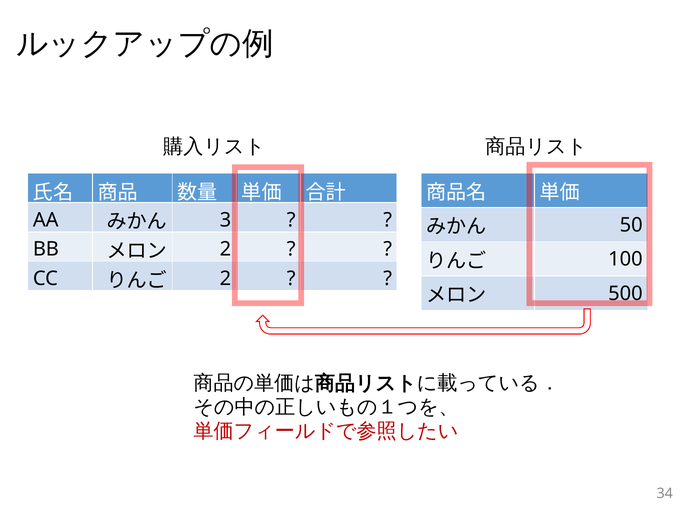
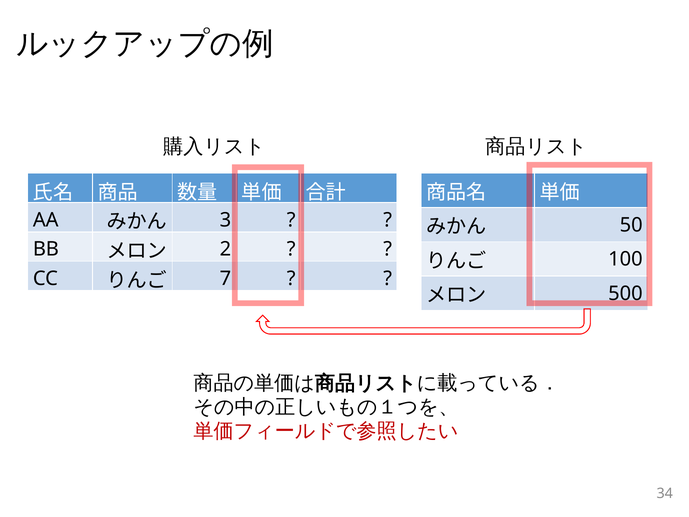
2 at (225, 279): 2 -> 7
